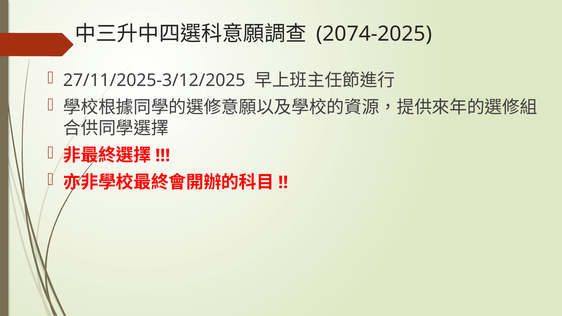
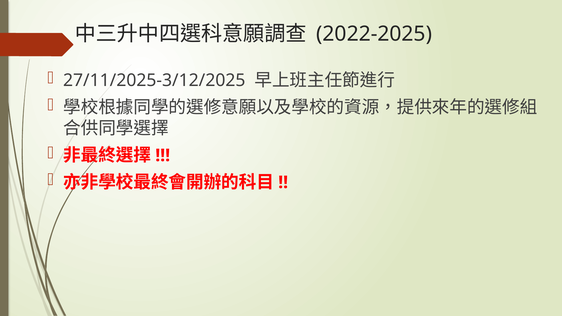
2074-2025: 2074-2025 -> 2022-2025
